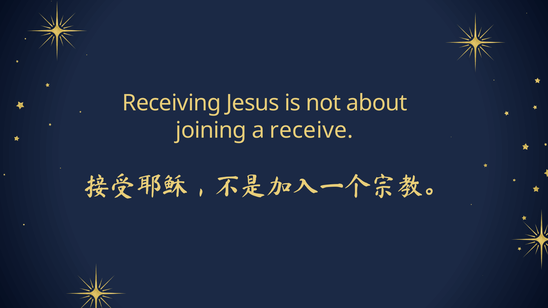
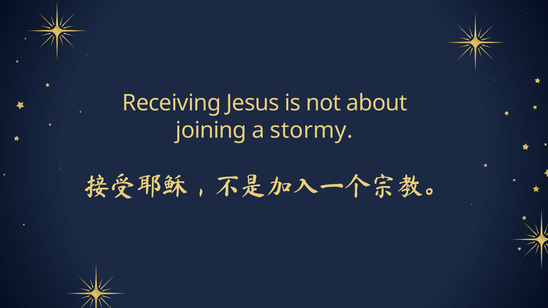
receive: receive -> stormy
